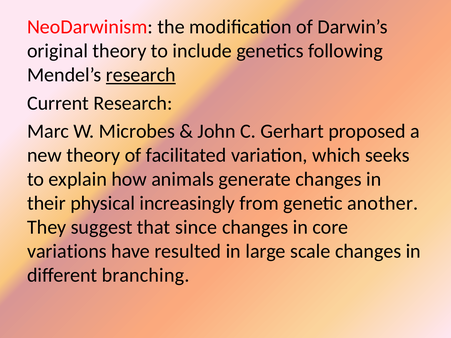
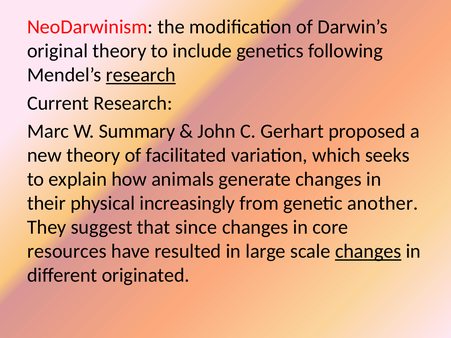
Microbes: Microbes -> Summary
variations: variations -> resources
changes at (368, 252) underline: none -> present
branching: branching -> originated
